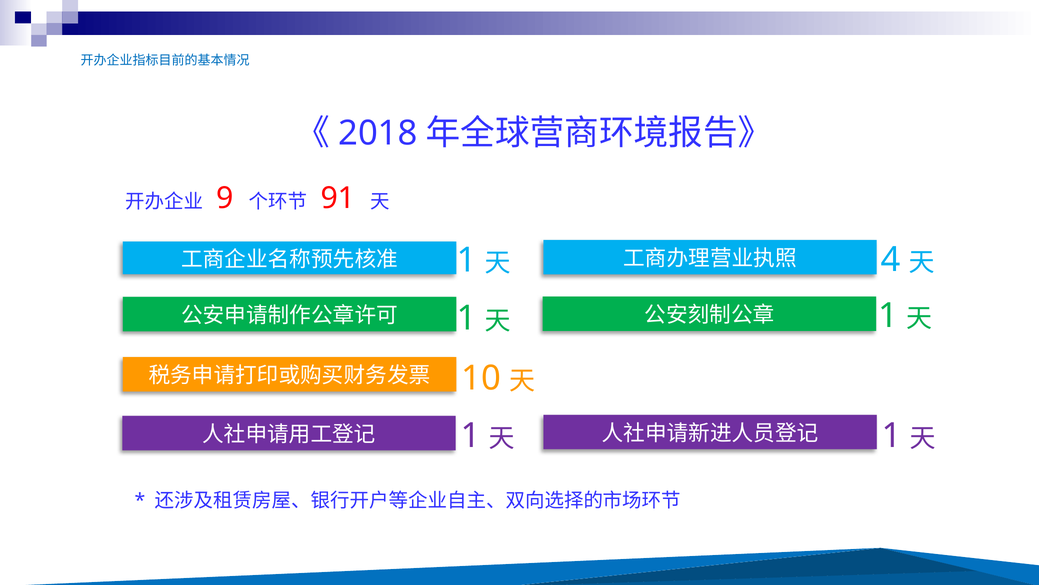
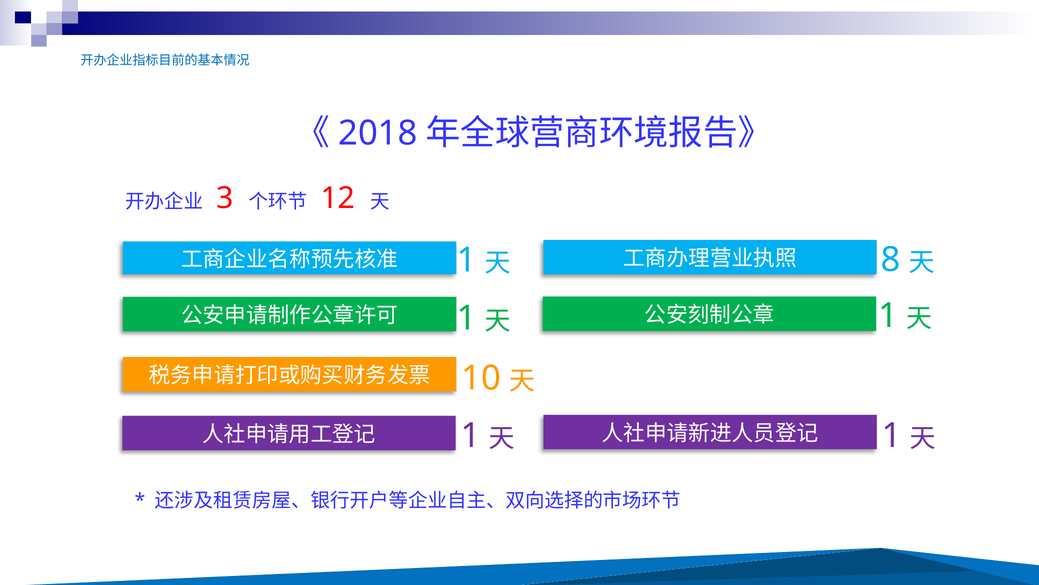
9: 9 -> 3
91: 91 -> 12
4: 4 -> 8
